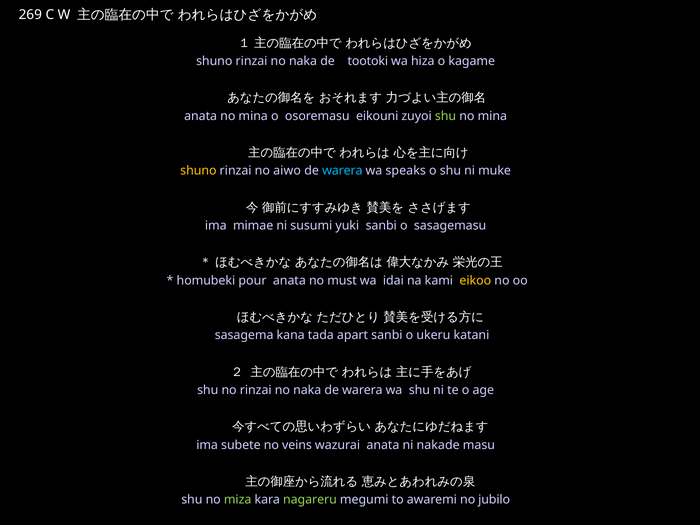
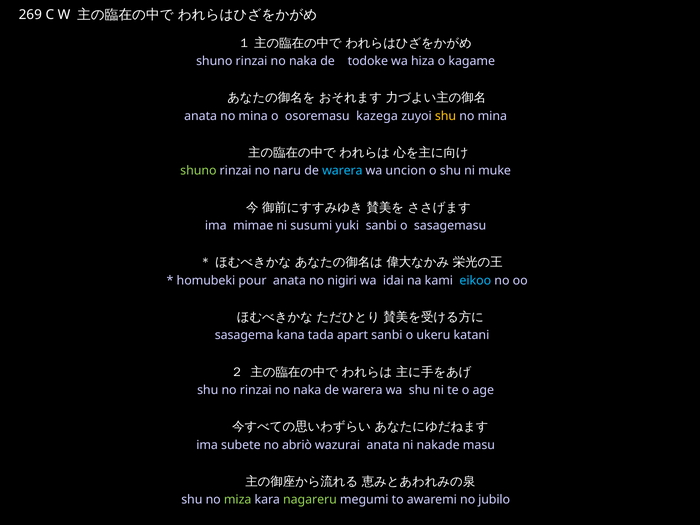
tootoki: tootoki -> todoke
eikouni: eikouni -> kazega
shu at (446, 116) colour: light green -> yellow
shuno at (198, 171) colour: yellow -> light green
aiwo: aiwo -> naru
speaks: speaks -> uncion
must: must -> nigiri
eikoo colour: yellow -> light blue
veins: veins -> abriò
